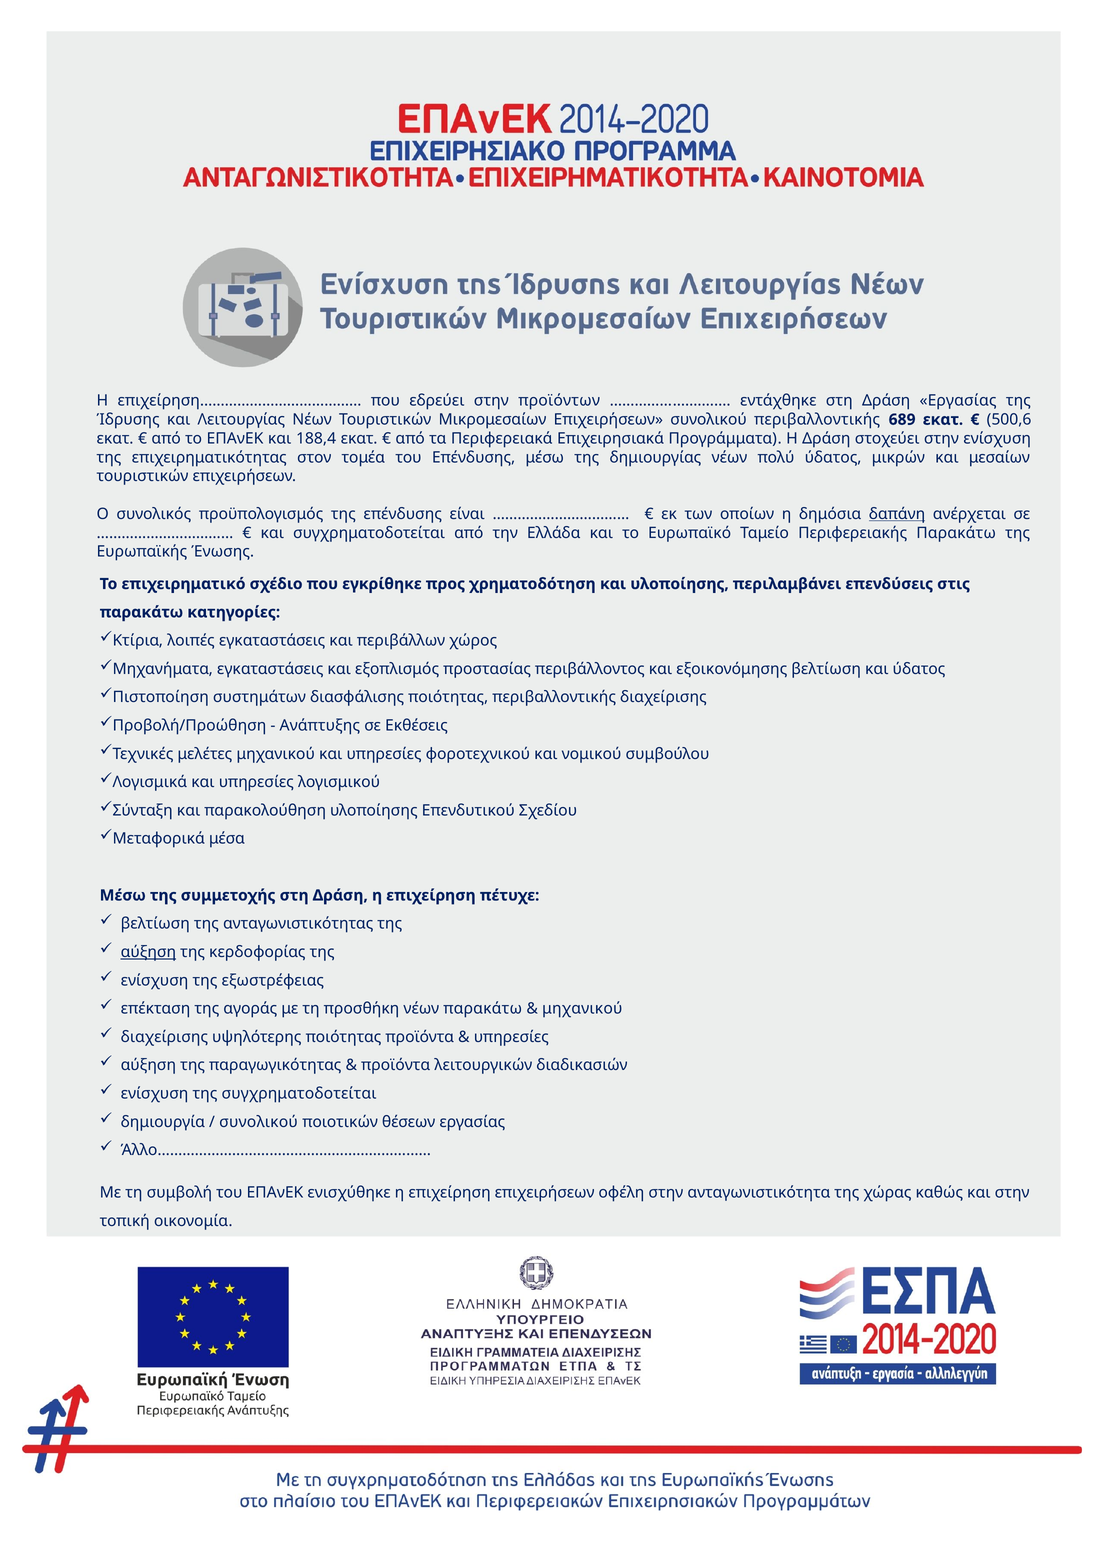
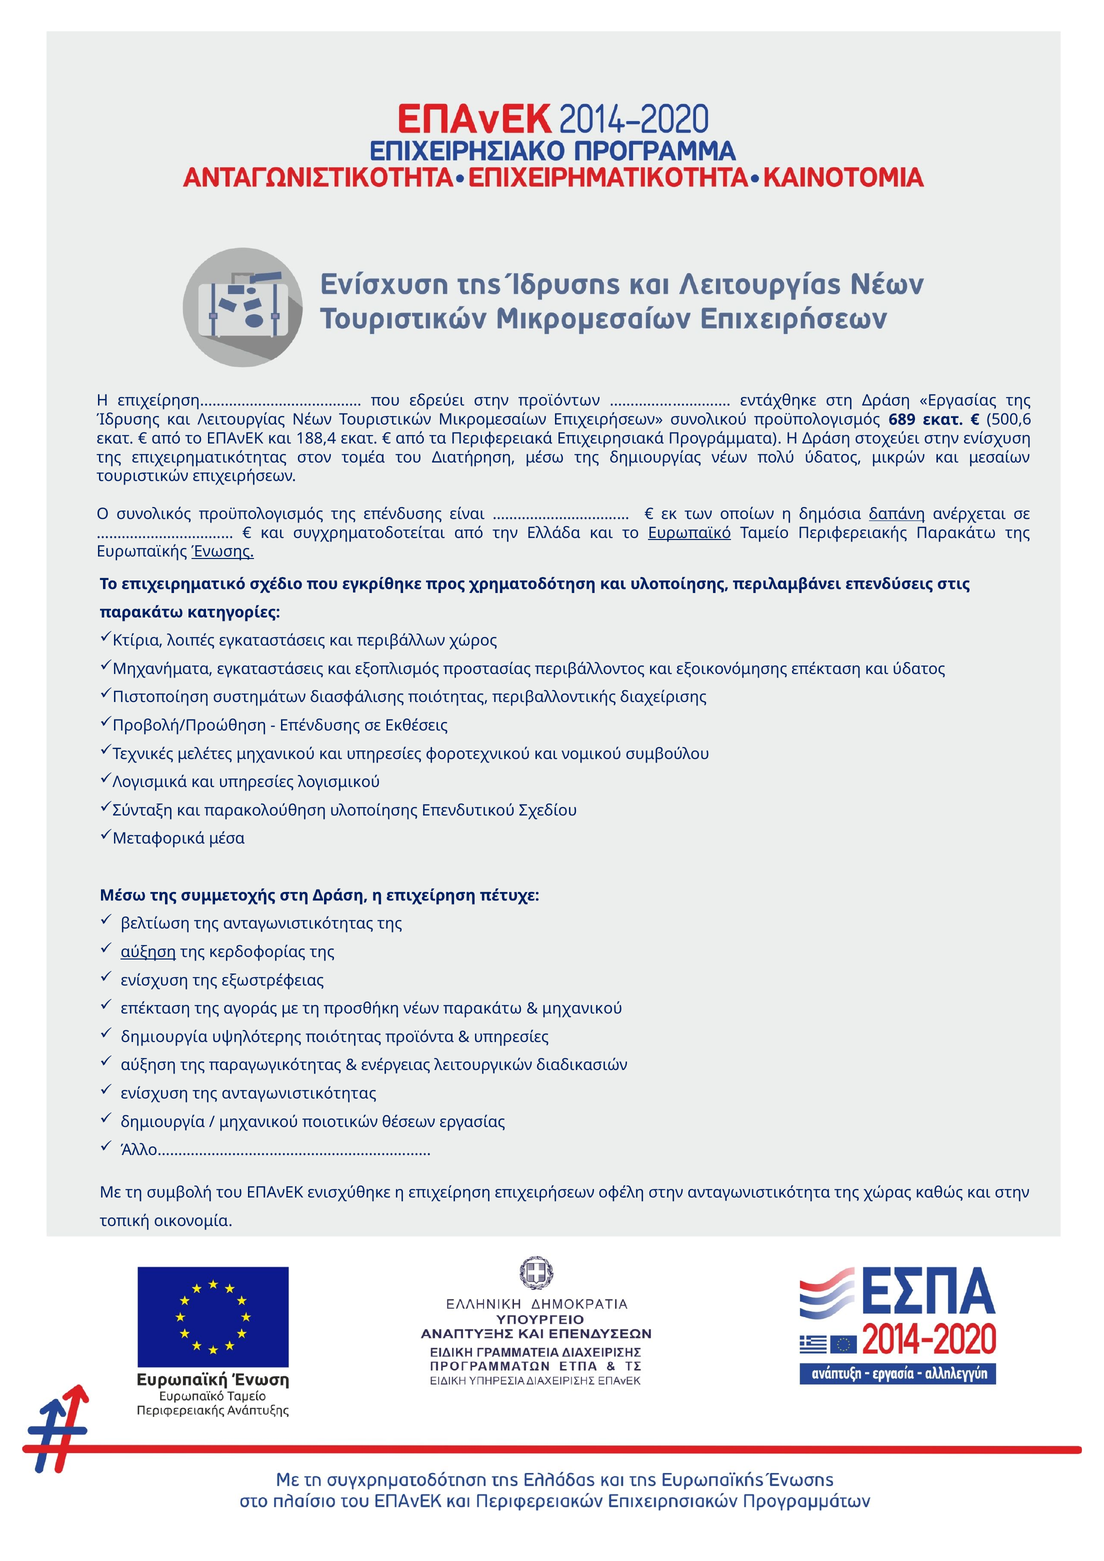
συνολικού περιβαλλοντικής: περιβαλλοντικής -> προϋπολογισμός
του Επένδυσης: Επένδυσης -> Διατήρηση
Ευρωπαϊκό underline: none -> present
Ένωσης underline: none -> present
εξοικονόμησης βελτίωση: βελτίωση -> επέκταση
Ανάπτυξης at (320, 726): Ανάπτυξης -> Επένδυσης
διαχείρισης at (164, 1037): διαχείρισης -> δημιουργία
προϊόντα at (396, 1065): προϊόντα -> ενέργειας
ενίσχυση της συγχρηματοδοτείται: συγχρηματοδοτείται -> ανταγωνιστικότητας
συνολικού at (259, 1122): συνολικού -> μηχανικού
